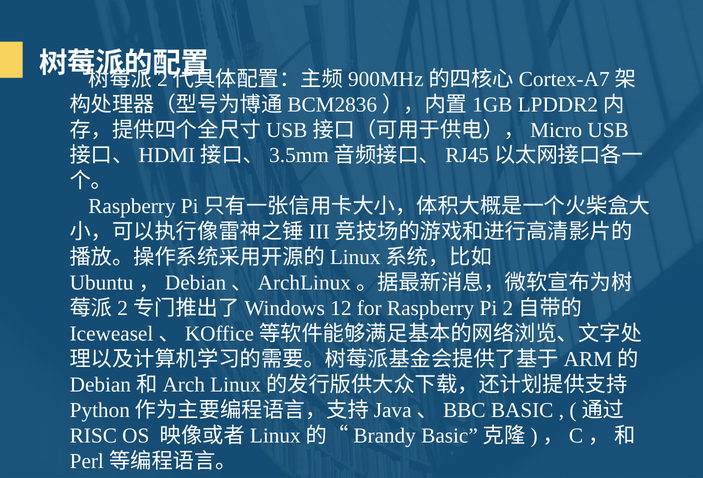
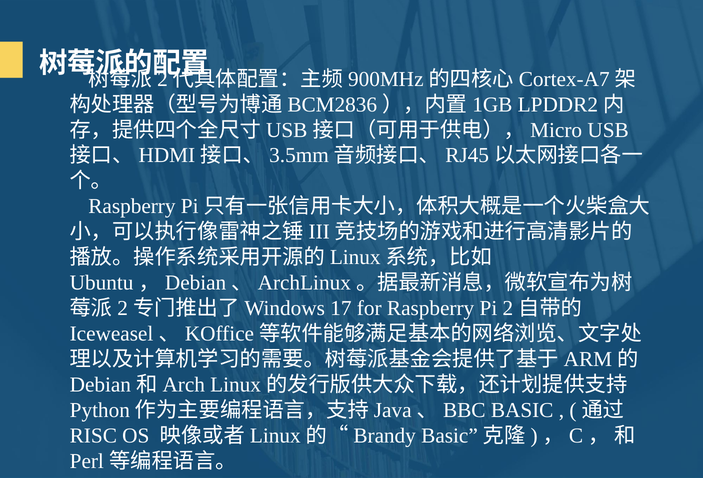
12: 12 -> 17
